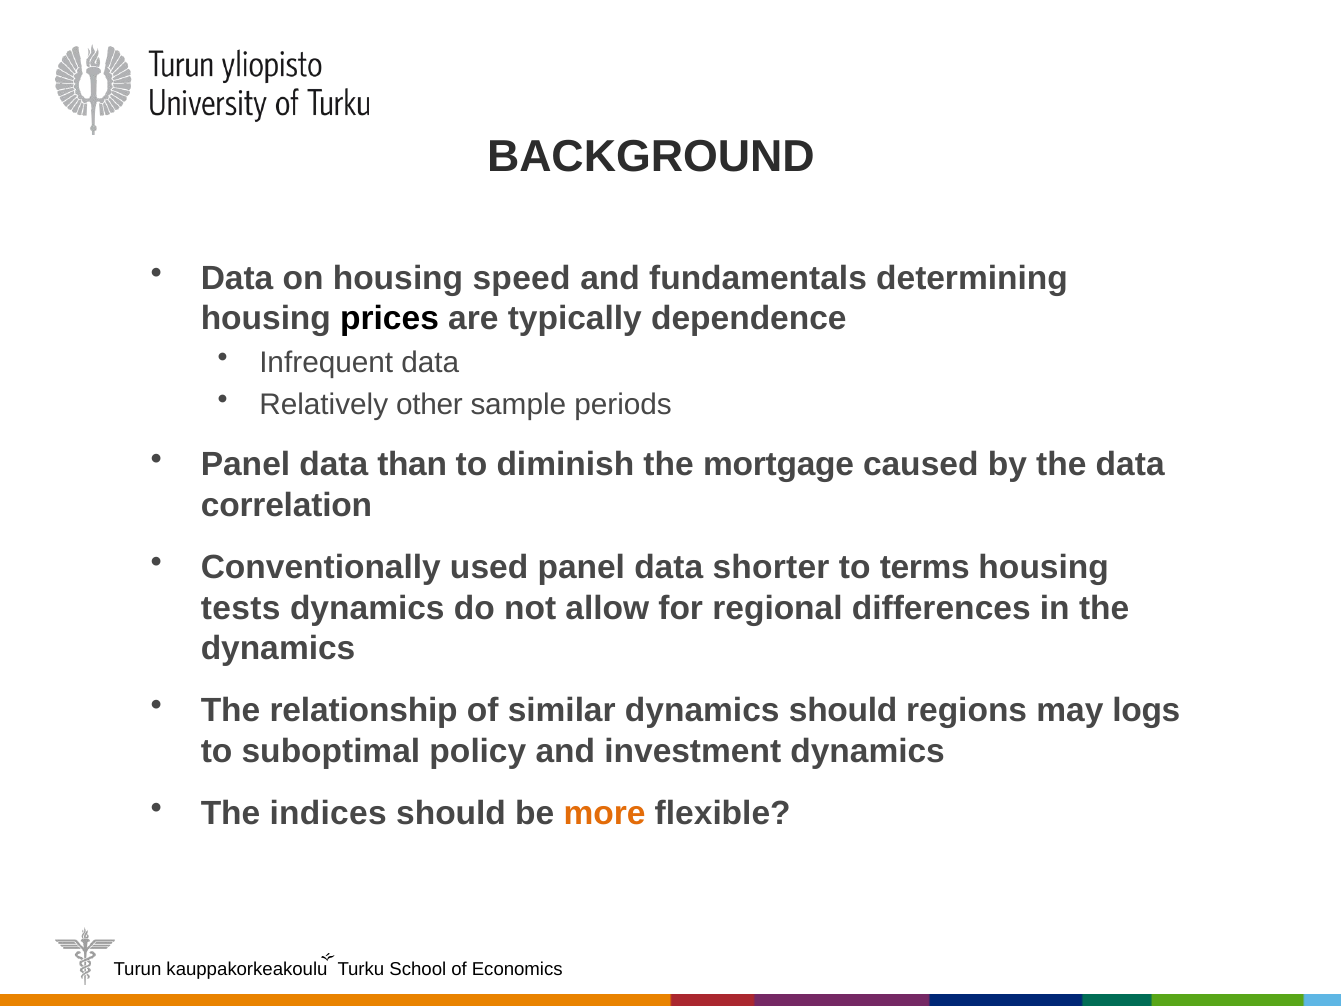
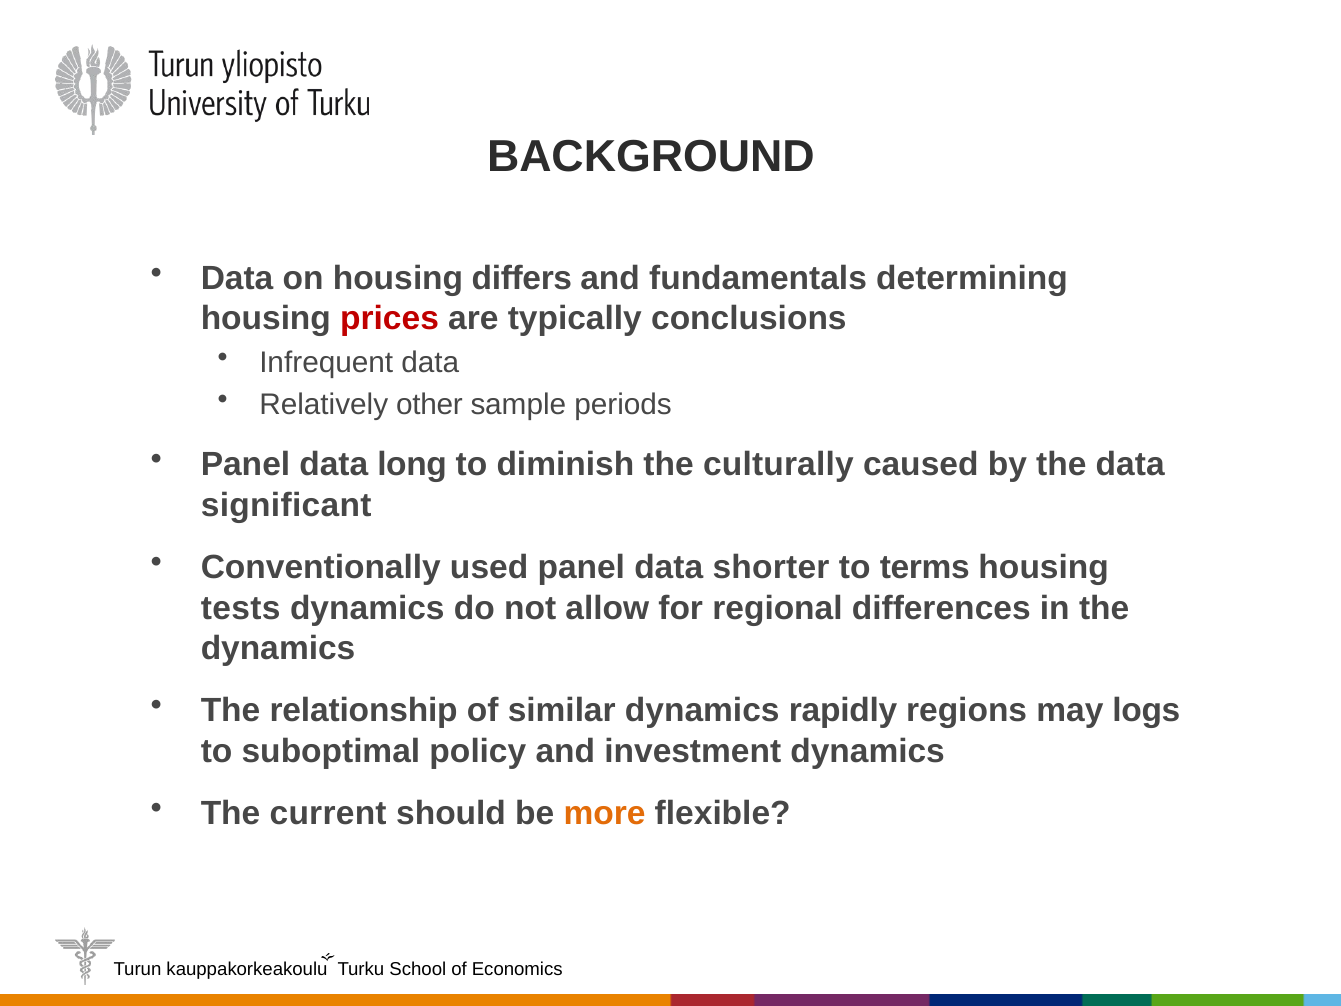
speed: speed -> differs
prices colour: black -> red
dependence: dependence -> conclusions
than: than -> long
mortgage: mortgage -> culturally
correlation: correlation -> significant
dynamics should: should -> rapidly
indices: indices -> current
